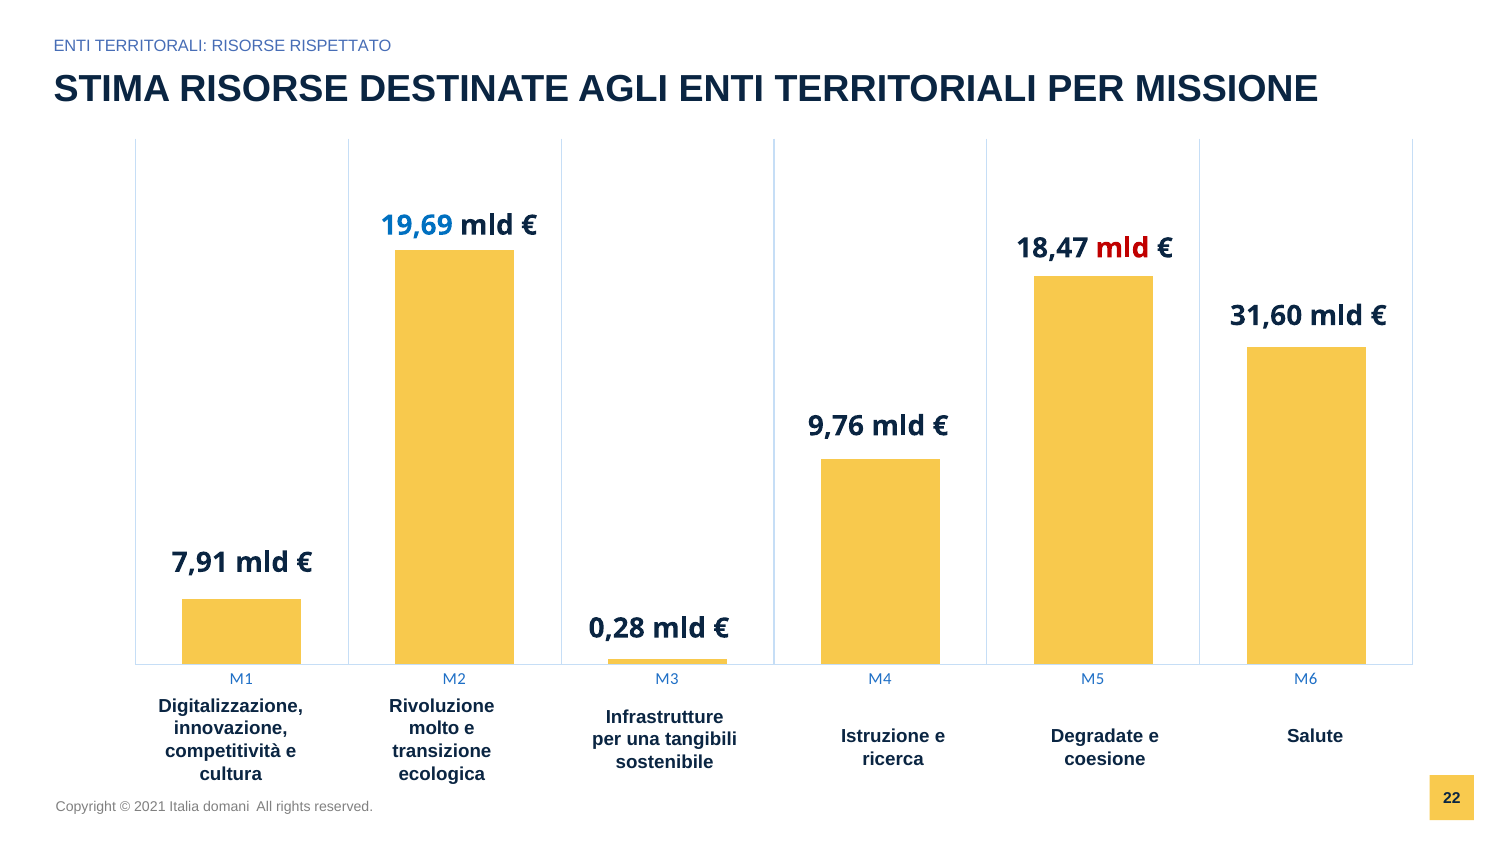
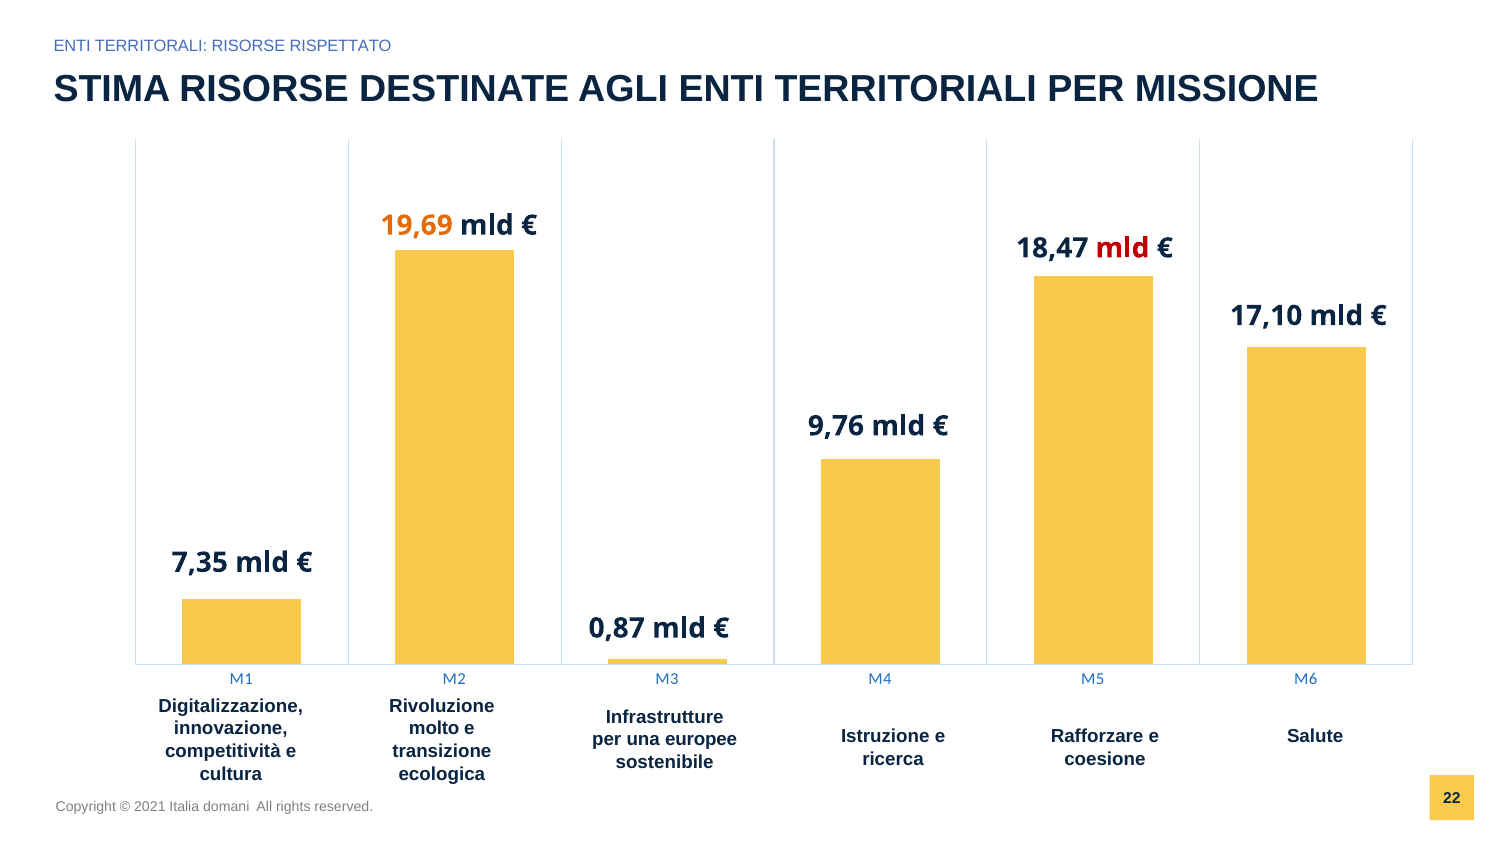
19,69 colour: blue -> orange
31,60: 31,60 -> 17,10
7,91: 7,91 -> 7,35
0,28: 0,28 -> 0,87
Degradate: Degradate -> Rafforzare
tangibili: tangibili -> europee
